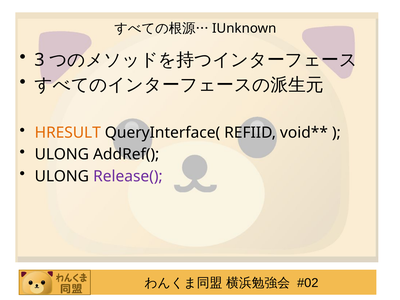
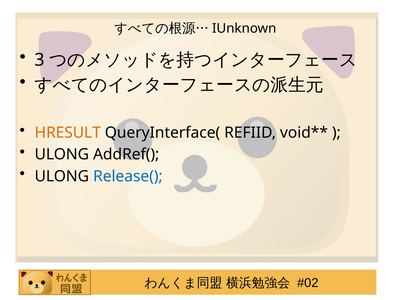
Release( colour: purple -> blue
